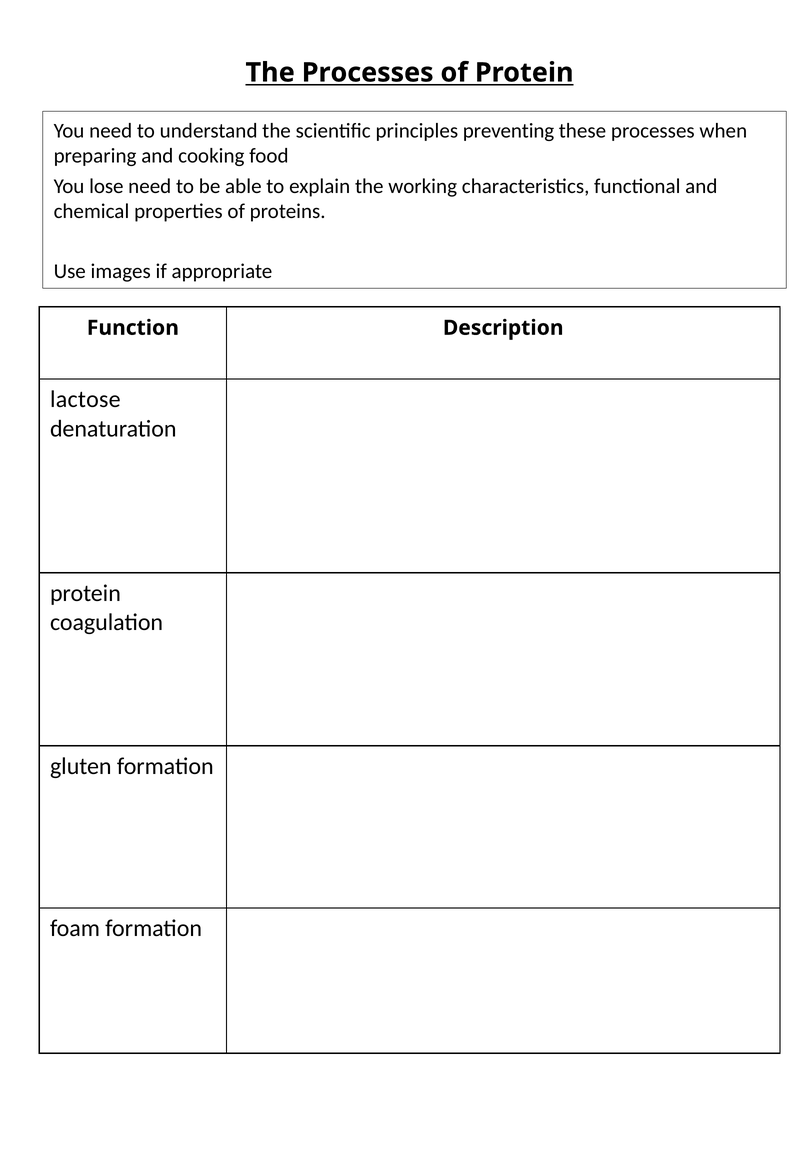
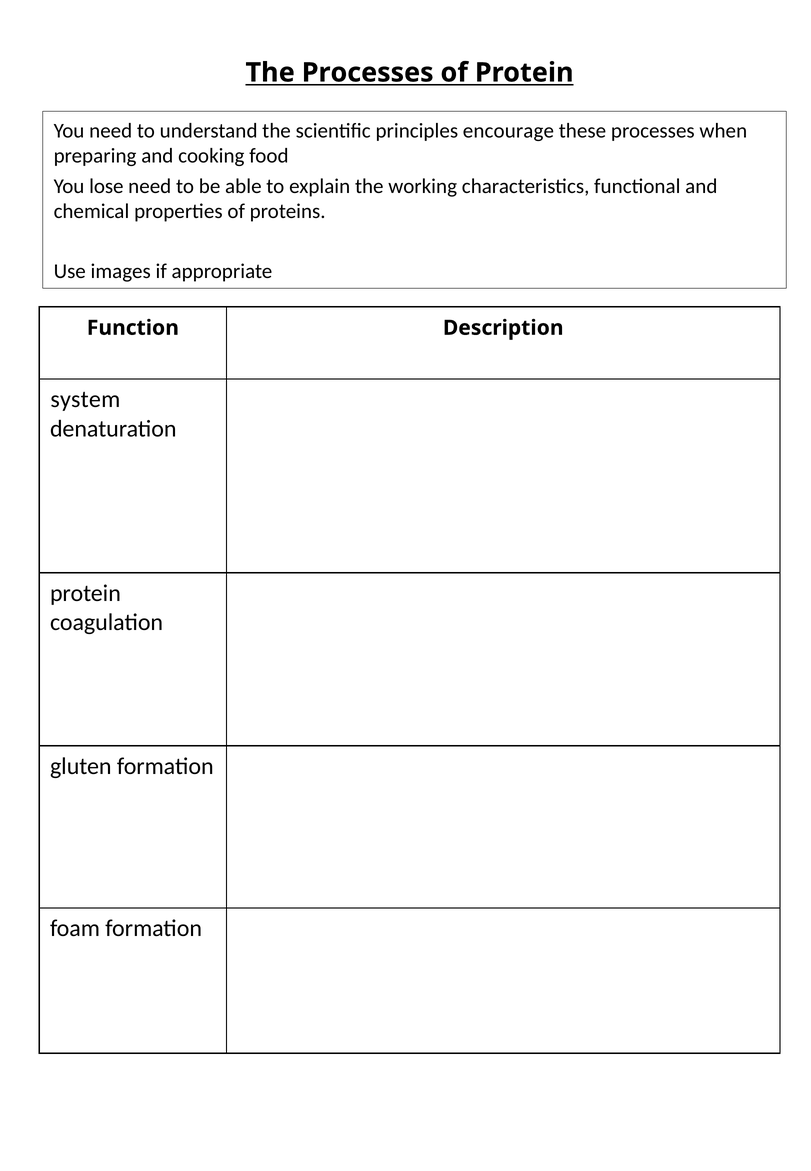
preventing: preventing -> encourage
lactose: lactose -> system
